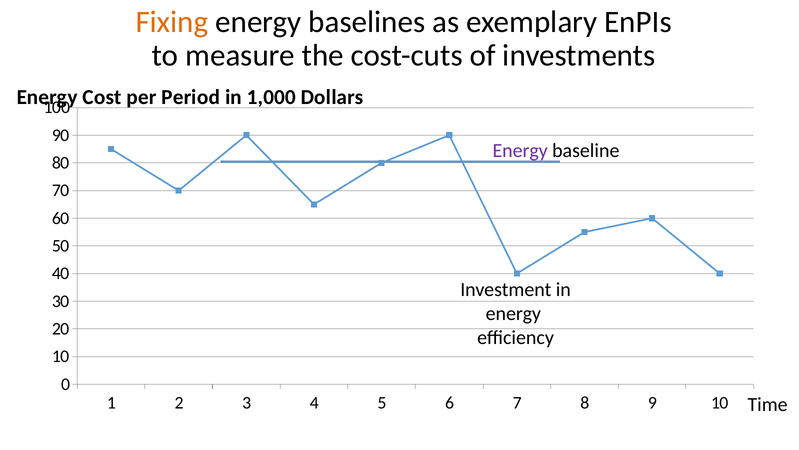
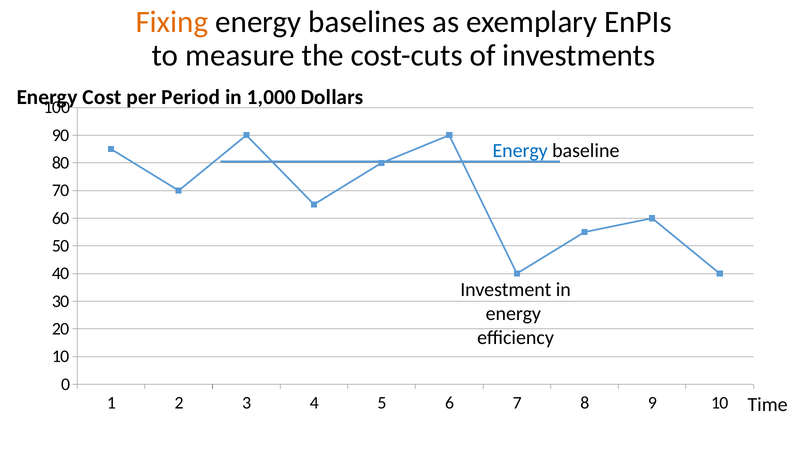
Energy at (520, 150) colour: purple -> blue
